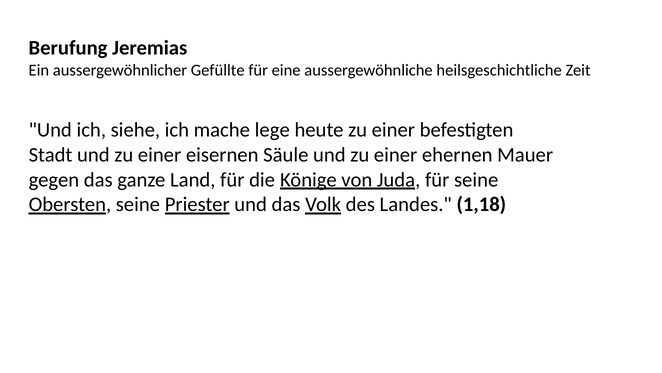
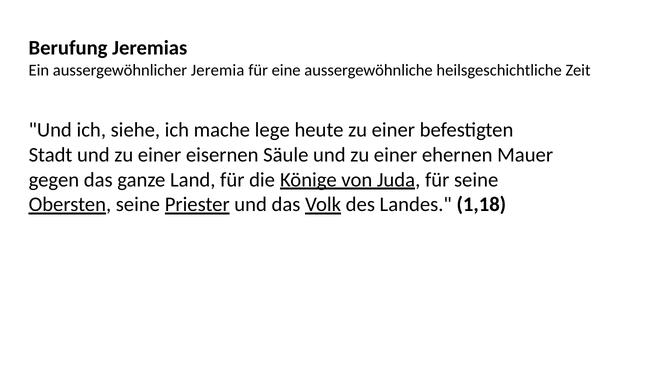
Gefüllte: Gefüllte -> Jeremia
